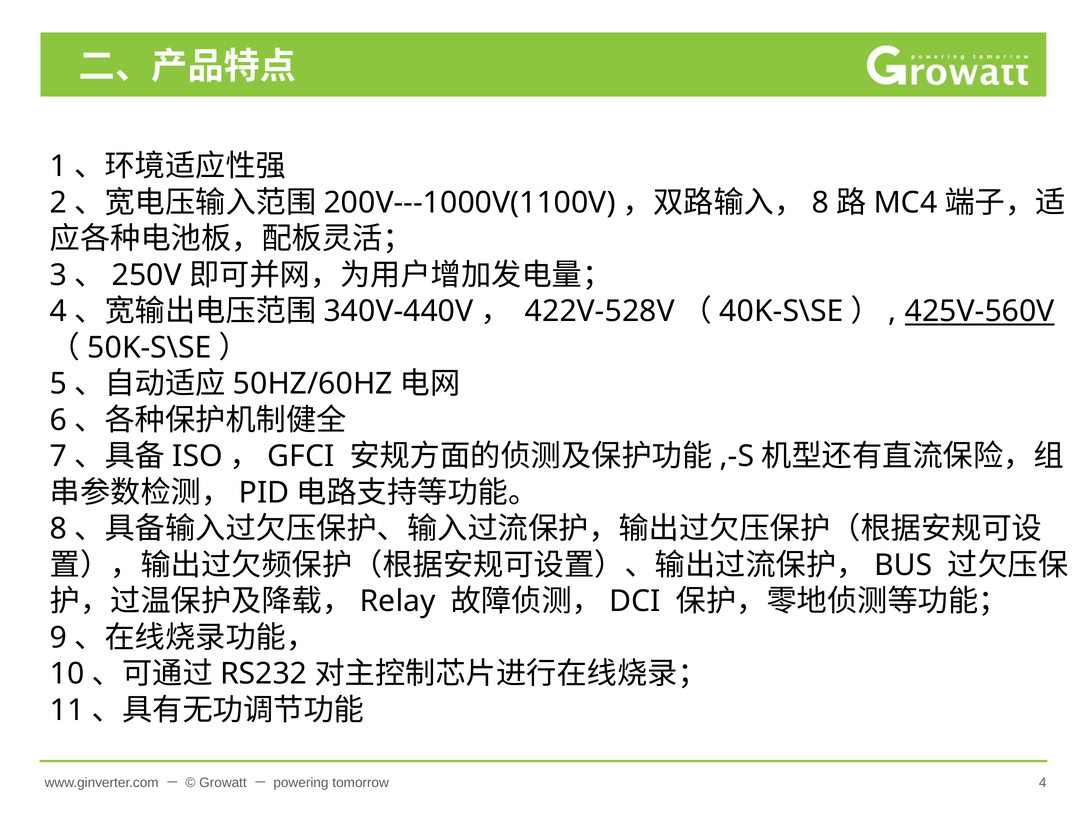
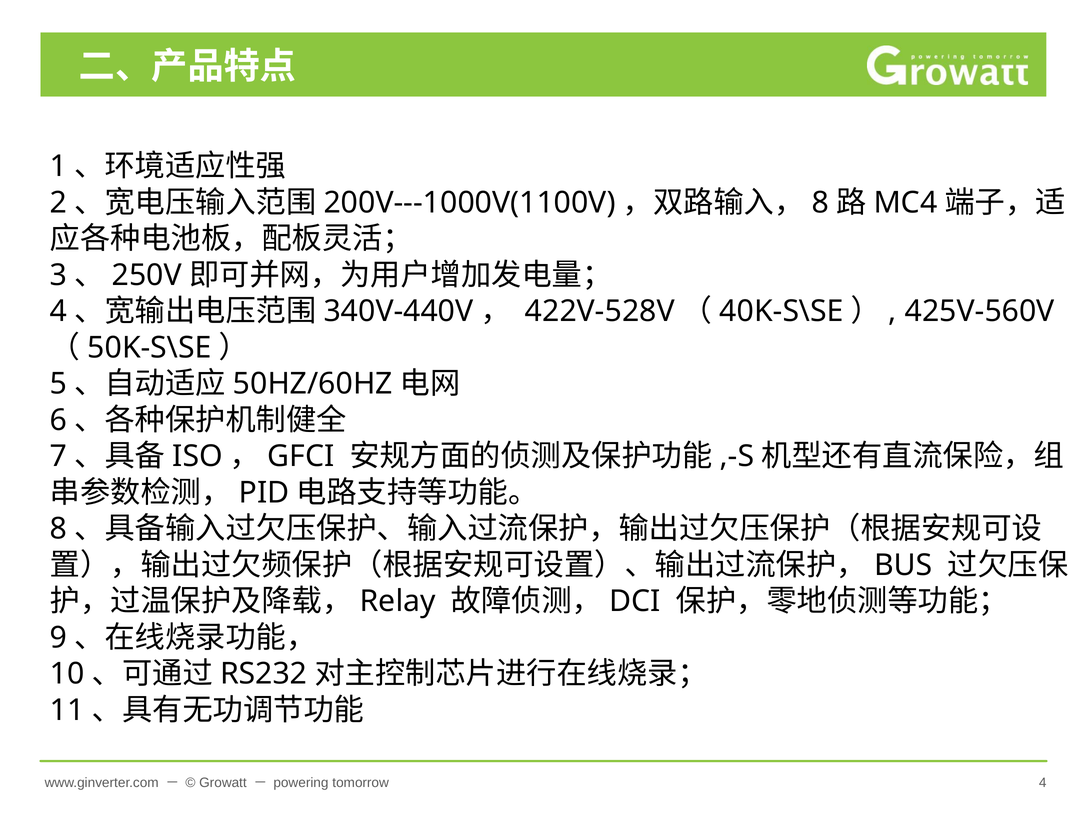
425V-560V underline: present -> none
